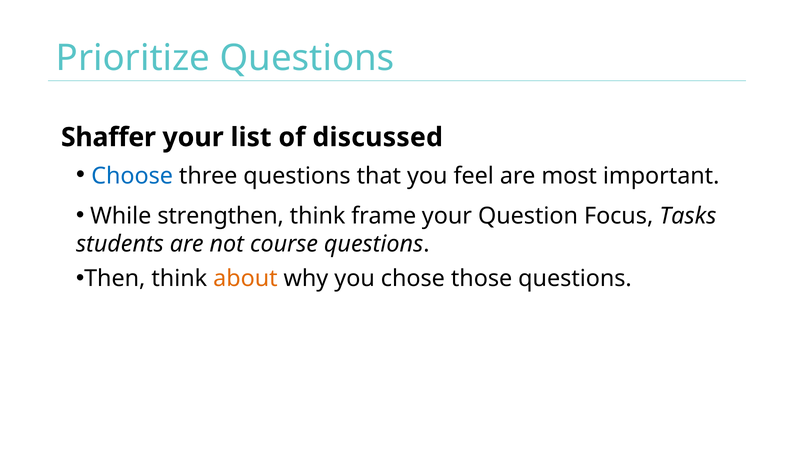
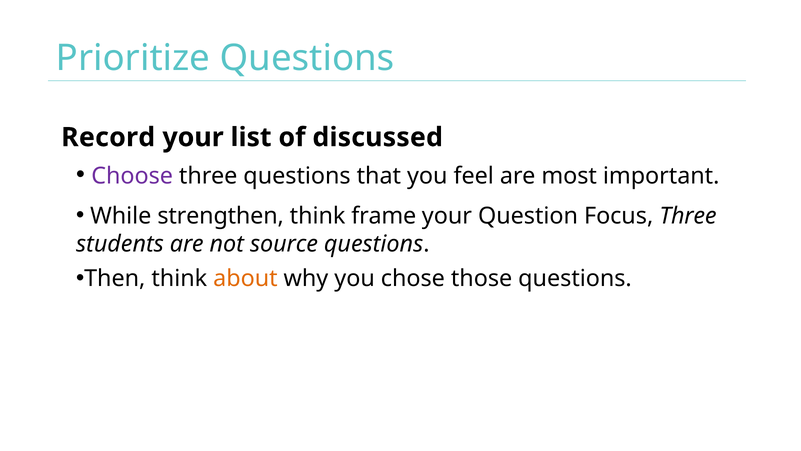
Shaffer: Shaffer -> Record
Choose colour: blue -> purple
Focus Tasks: Tasks -> Three
course: course -> source
